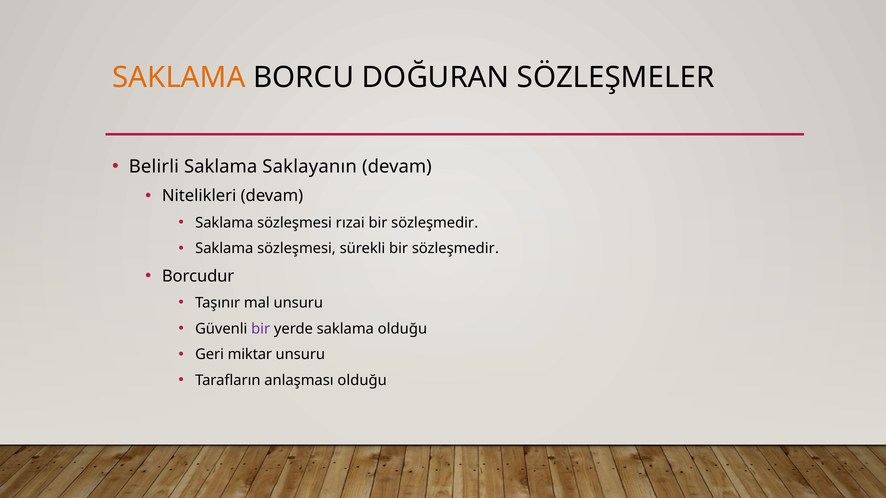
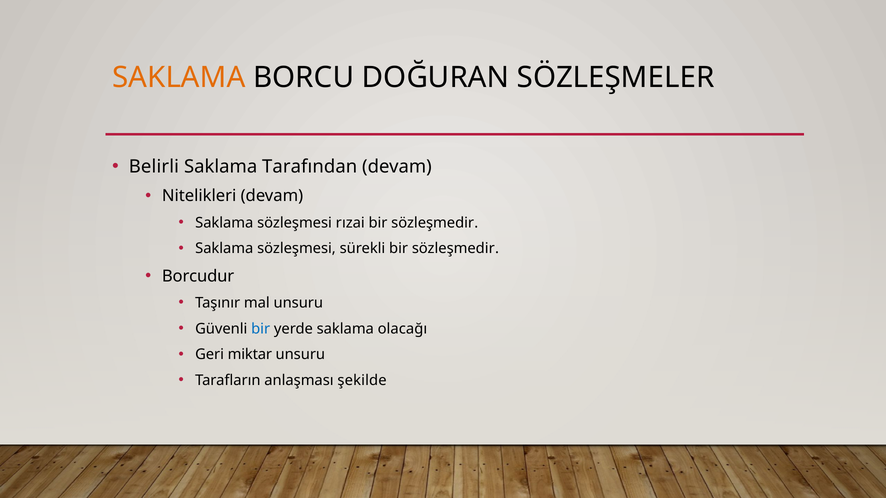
Saklayanın: Saklayanın -> Tarafından
bir at (261, 329) colour: purple -> blue
saklama olduğu: olduğu -> olacağı
anlaşması olduğu: olduğu -> şekilde
